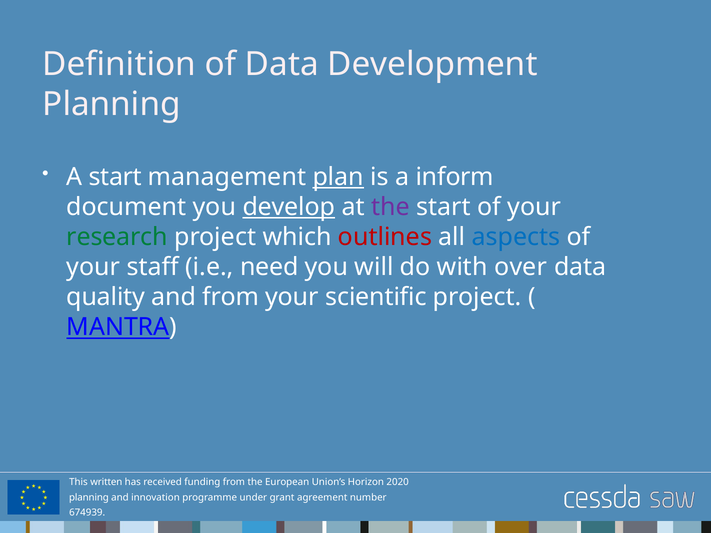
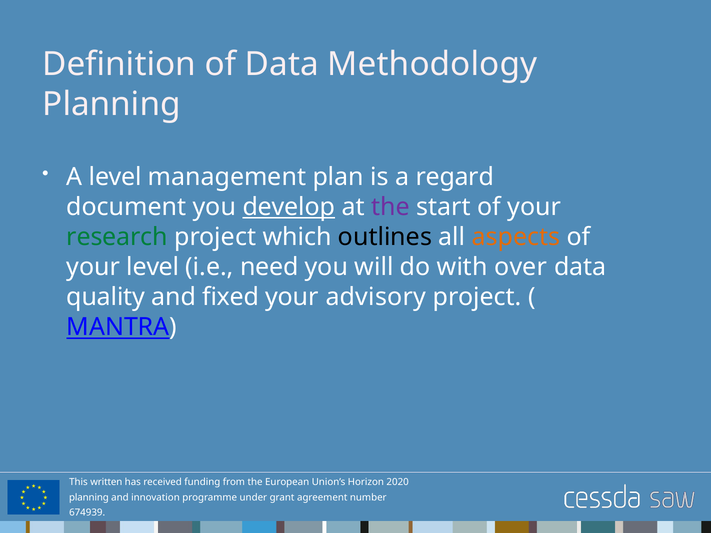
Development: Development -> Methodology
A start: start -> level
plan underline: present -> none
inform: inform -> regard
outlines colour: red -> black
aspects colour: blue -> orange
your staff: staff -> level
and from: from -> fixed
scientific: scientific -> advisory
